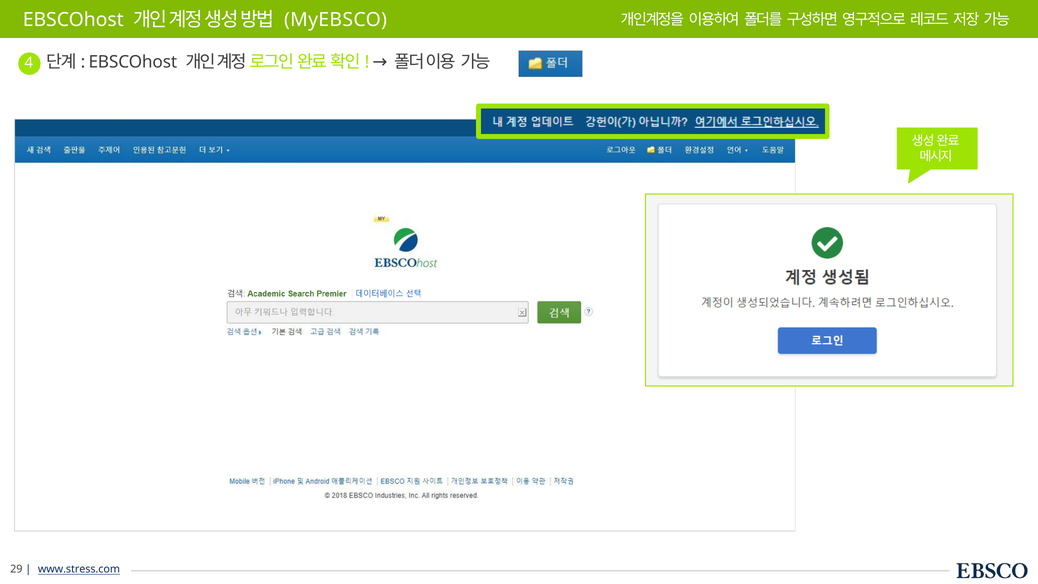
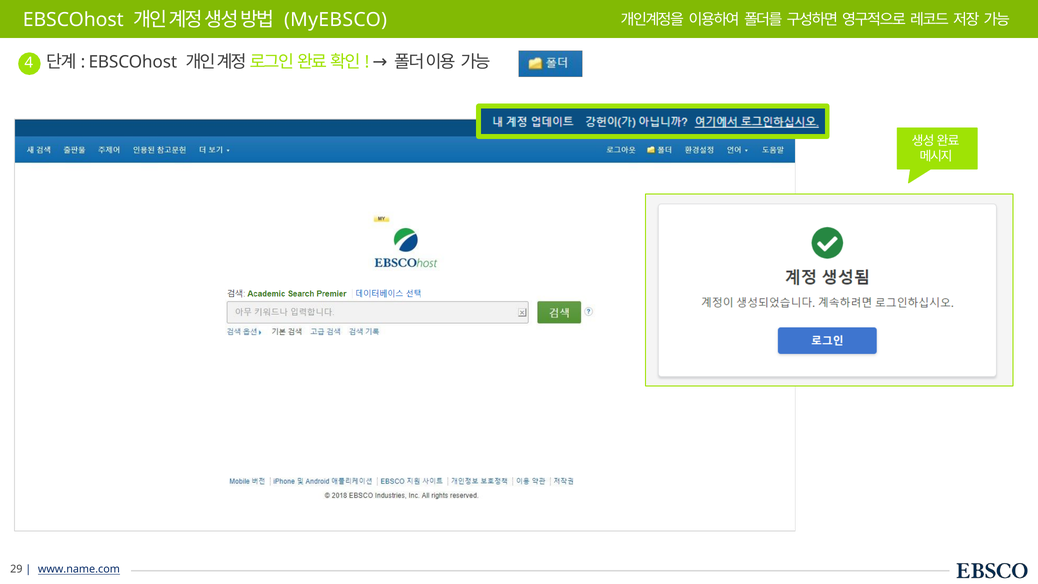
www.stress.com: www.stress.com -> www.name.com
